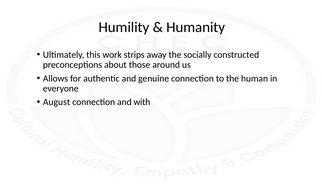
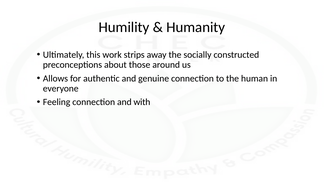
August: August -> Feeling
